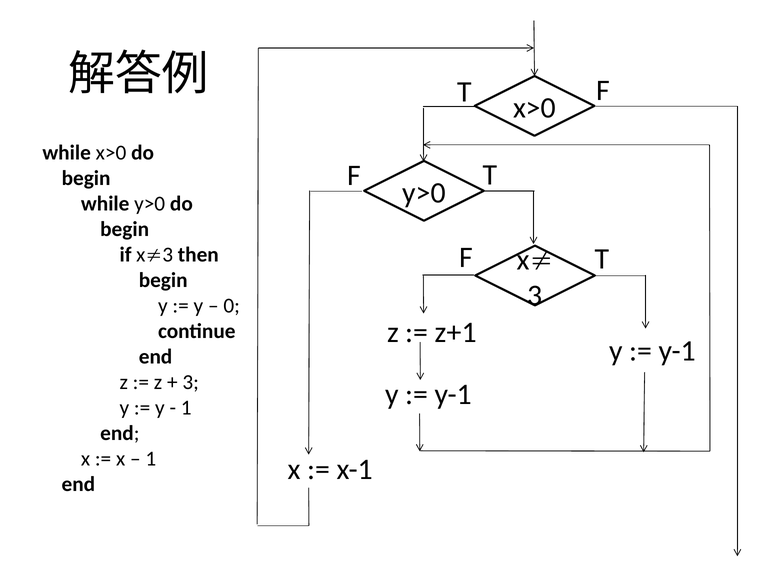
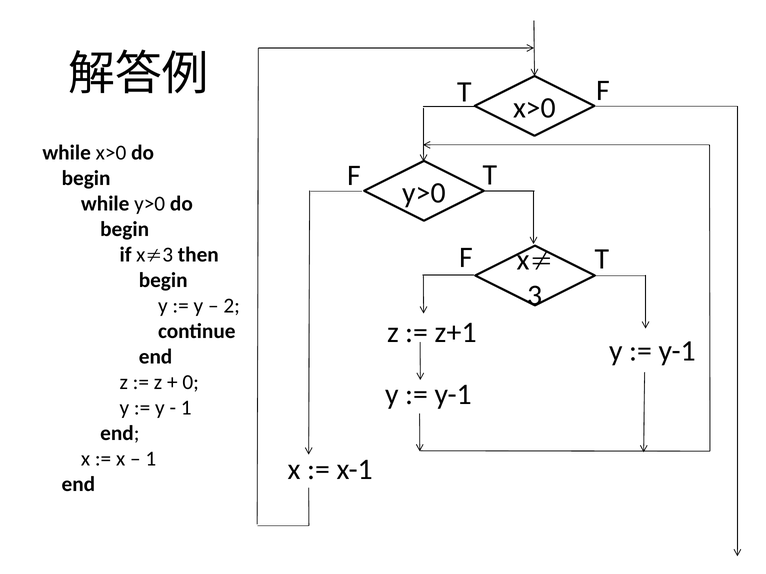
0: 0 -> 2
3 at (191, 383): 3 -> 0
